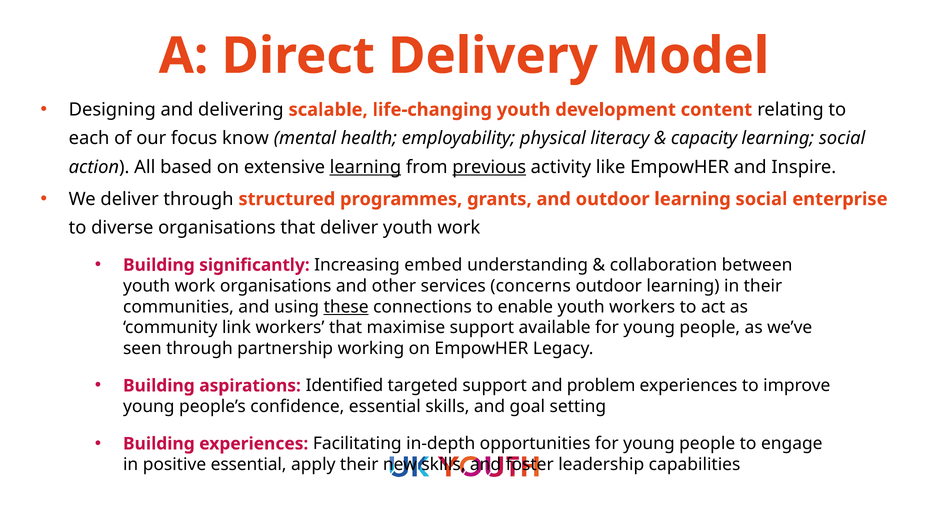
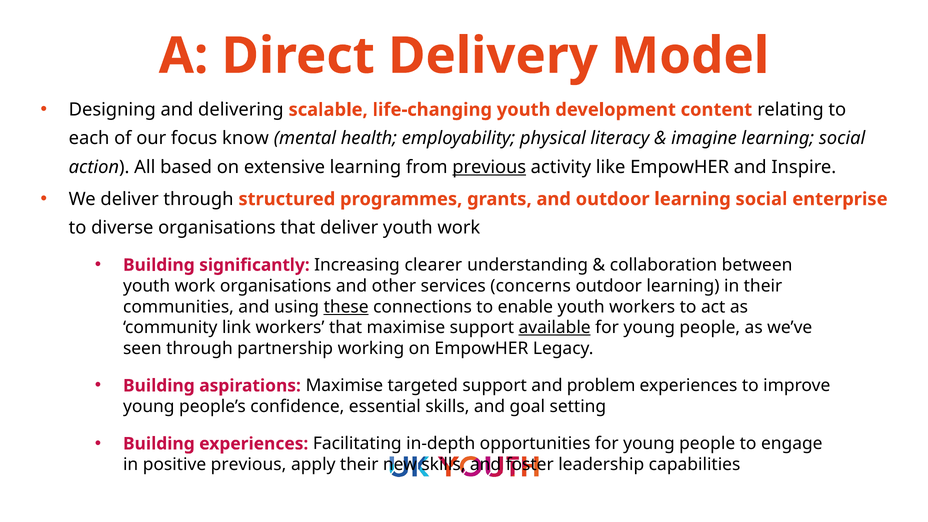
capacity: capacity -> imagine
learning at (365, 167) underline: present -> none
embed: embed -> clearer
available underline: none -> present
aspirations Identified: Identified -> Maximise
positive essential: essential -> previous
